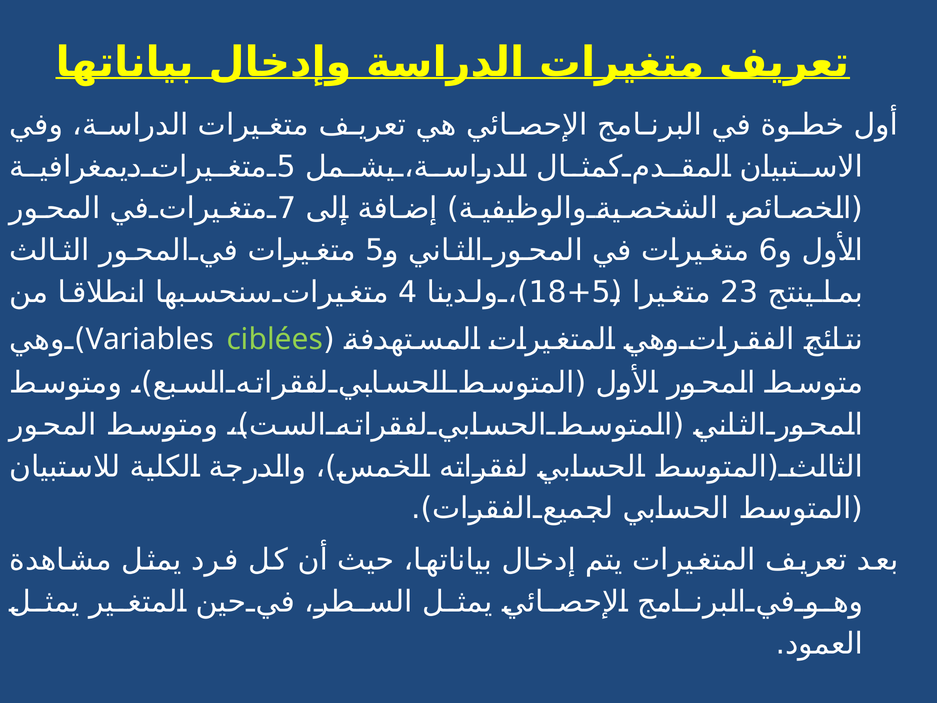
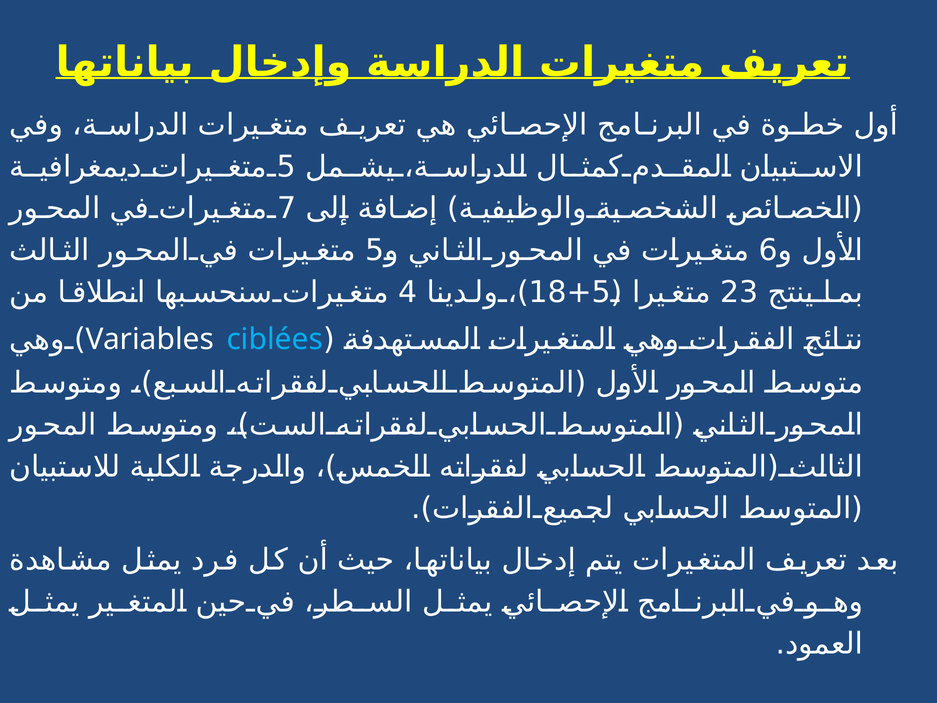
ciblées colour: light green -> light blue
